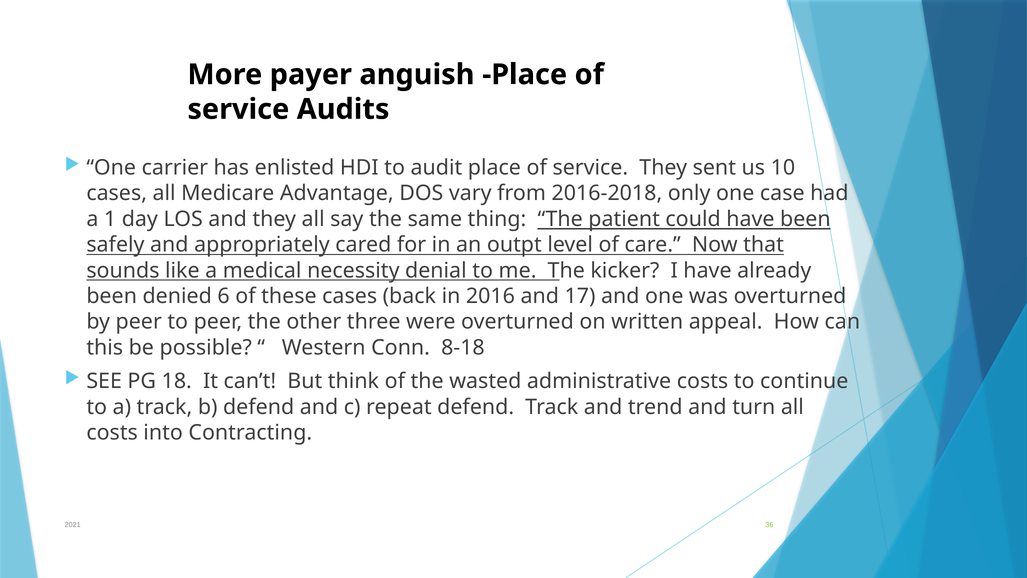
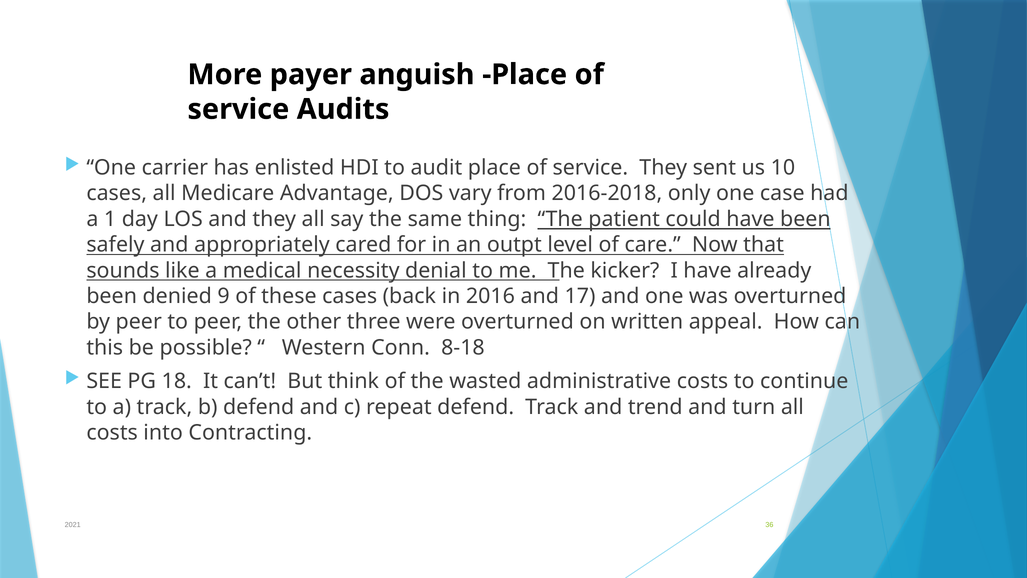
6: 6 -> 9
